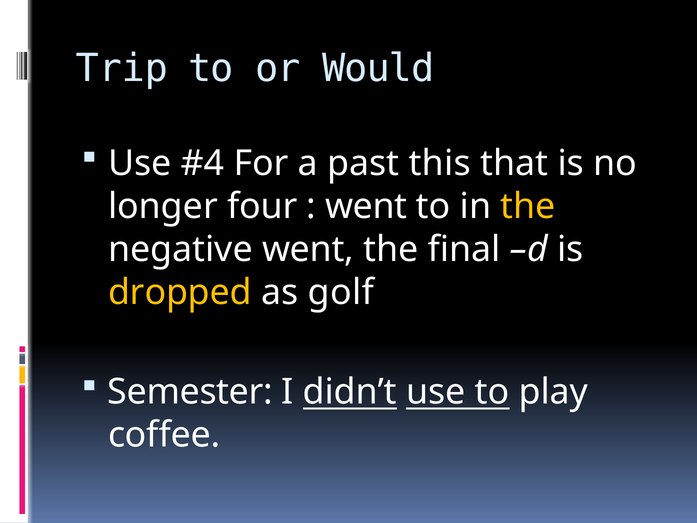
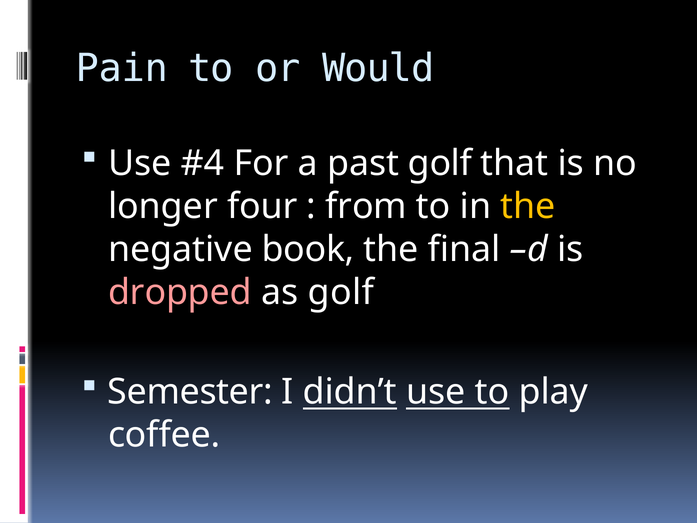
Trip: Trip -> Pain
past this: this -> golf
went at (366, 206): went -> from
negative went: went -> book
dropped colour: yellow -> pink
